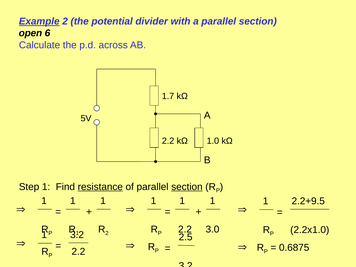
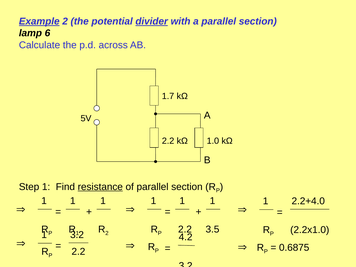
divider underline: none -> present
open: open -> lamp
section at (187, 187) underline: present -> none
2.2+9.5: 2.2+9.5 -> 2.2+4.0
3.0: 3.0 -> 3.5
2.5: 2.5 -> 4.2
